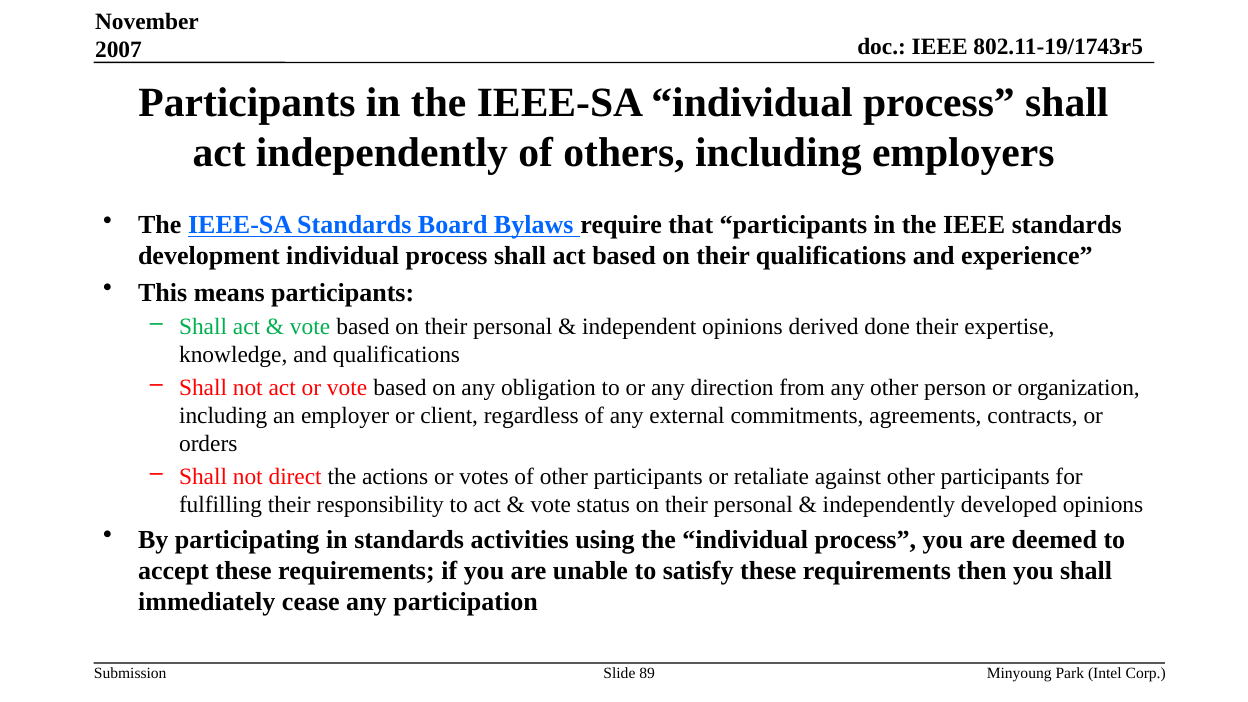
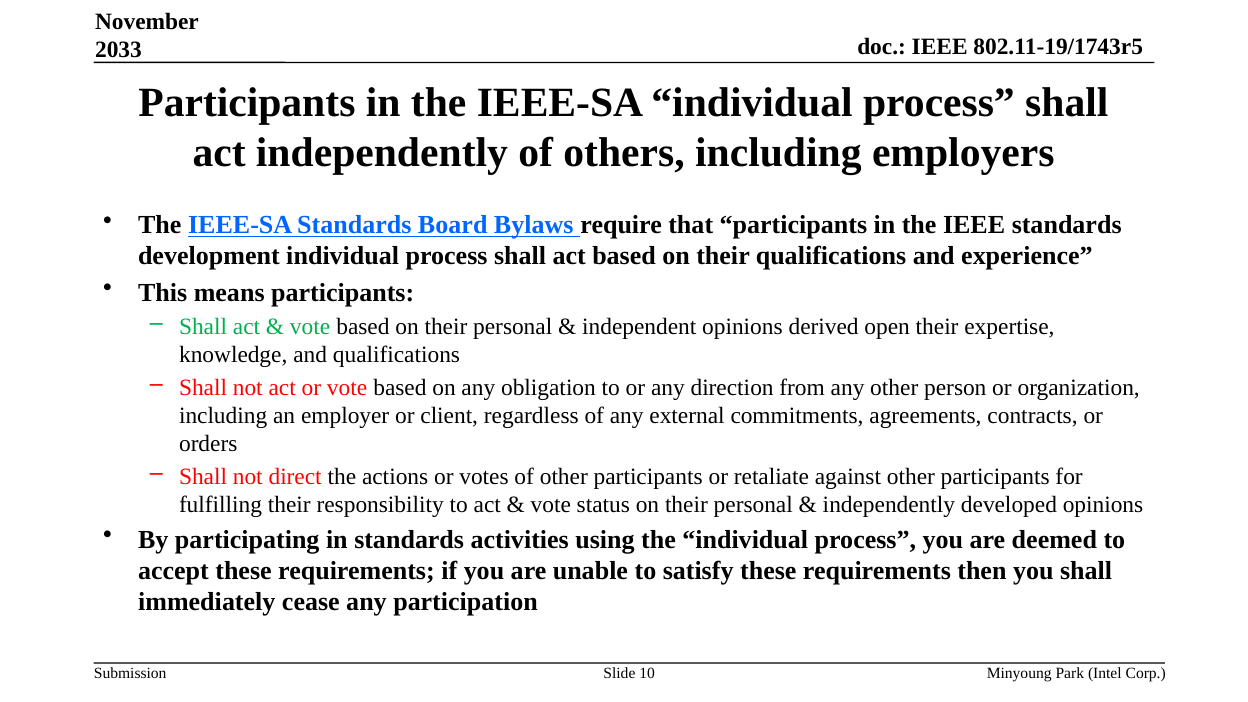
2007: 2007 -> 2033
done: done -> open
89: 89 -> 10
